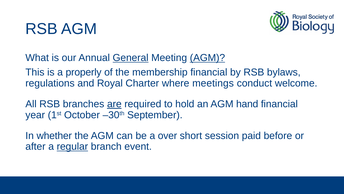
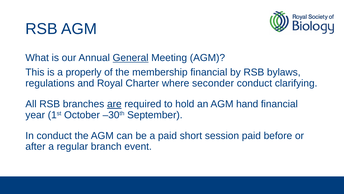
AGM at (207, 58) underline: present -> none
meetings: meetings -> seconder
welcome: welcome -> clarifying
In whether: whether -> conduct
a over: over -> paid
regular underline: present -> none
